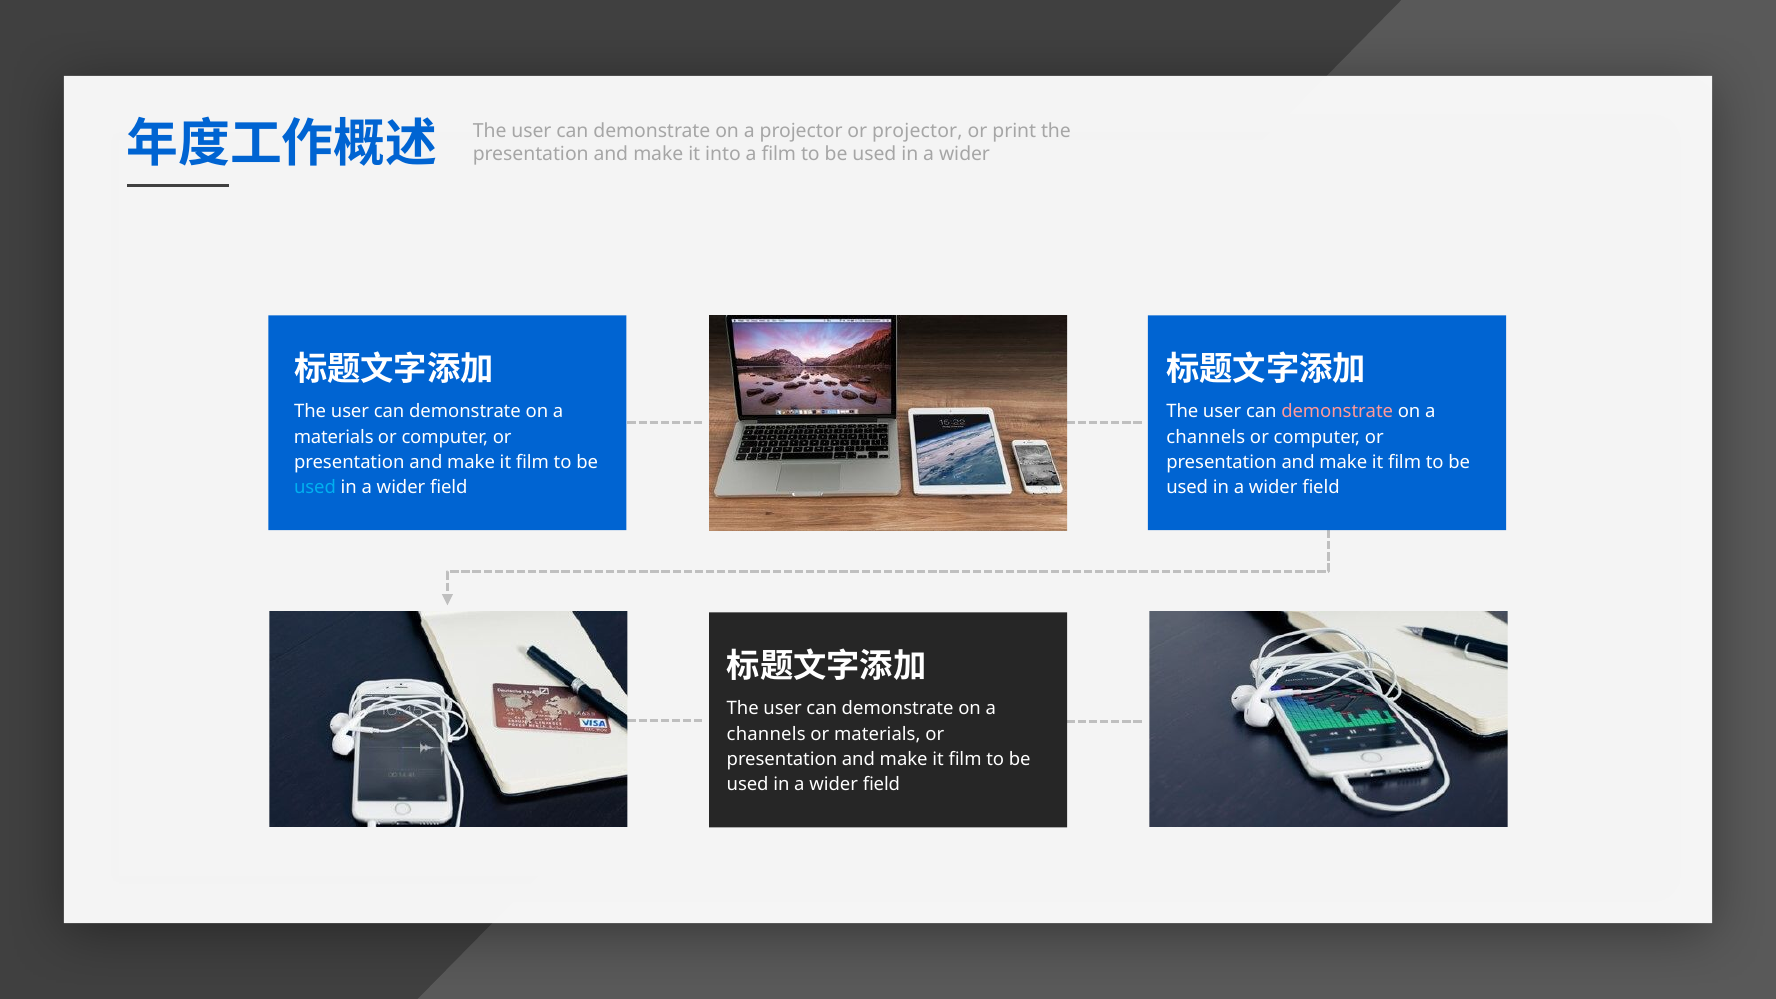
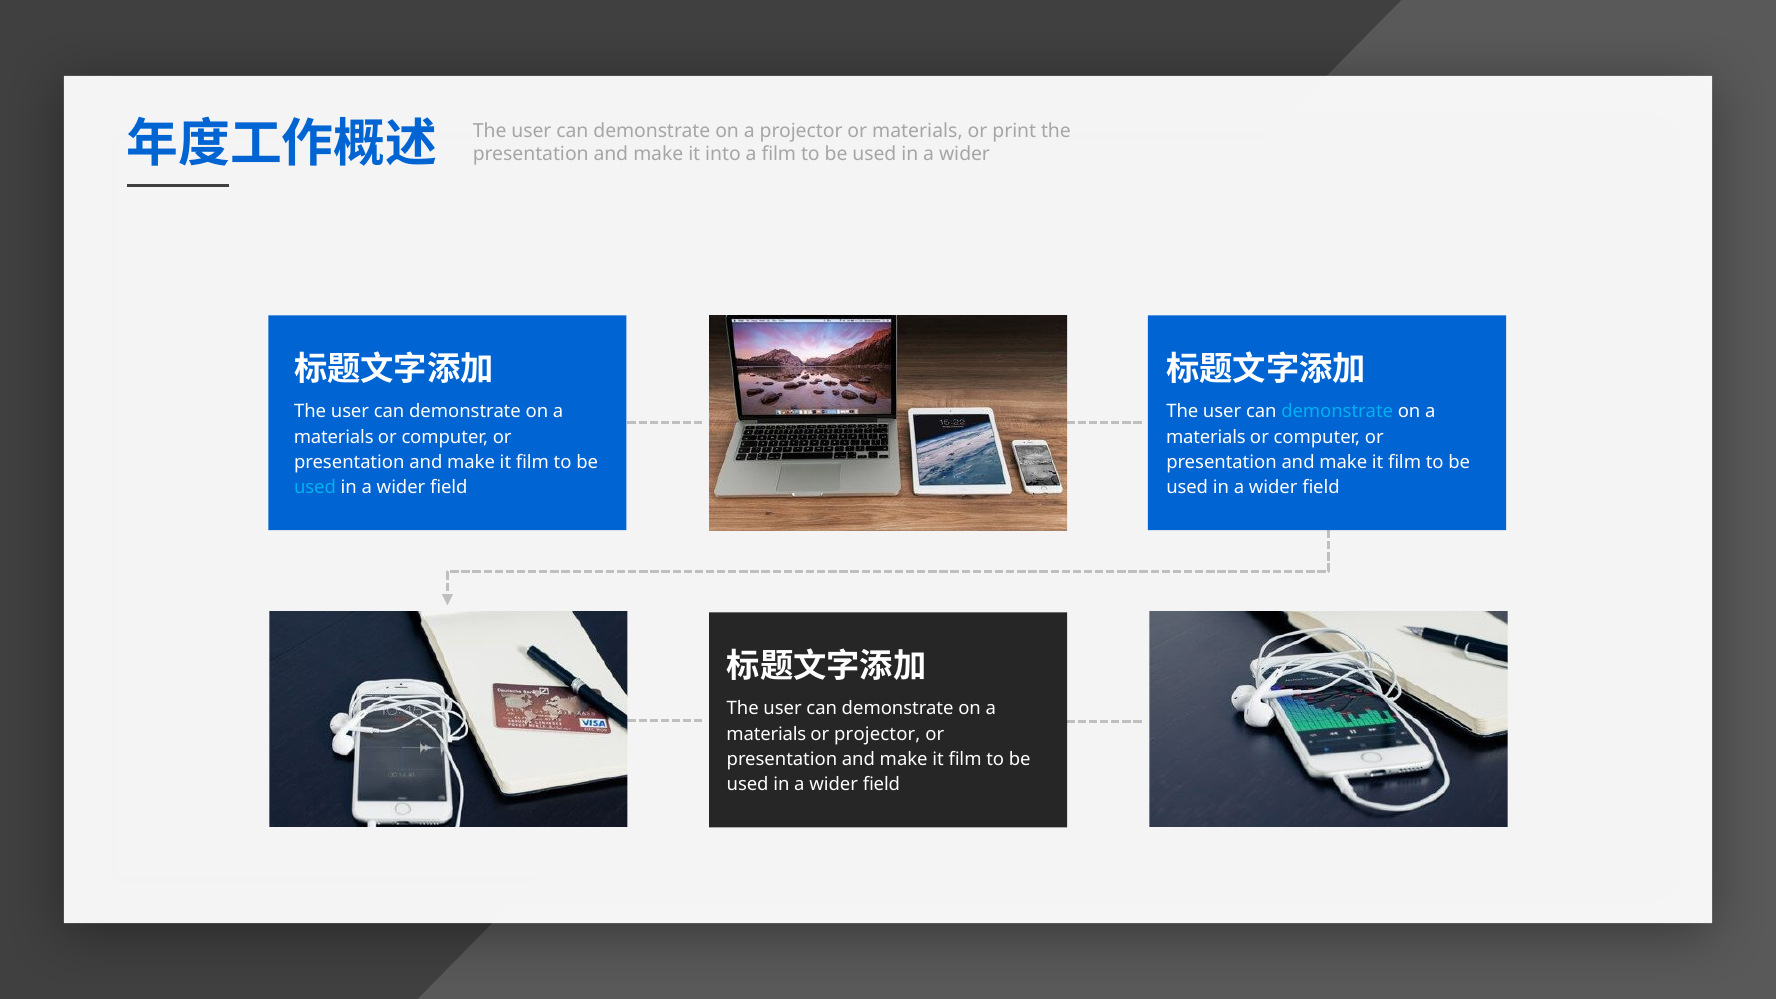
or projector: projector -> materials
demonstrate at (1337, 412) colour: pink -> light blue
channels at (1206, 437): channels -> materials
channels at (766, 734): channels -> materials
or materials: materials -> projector
